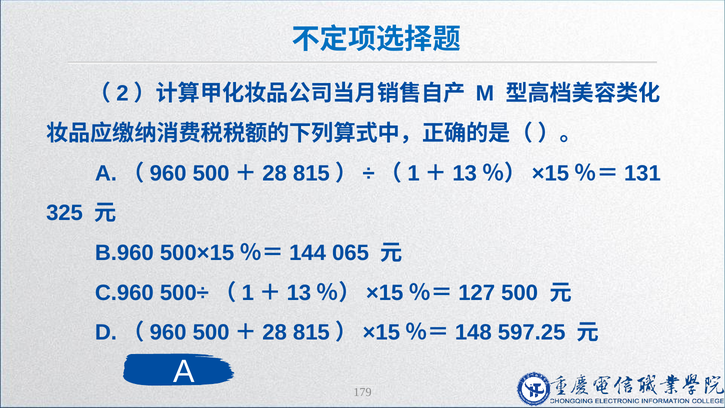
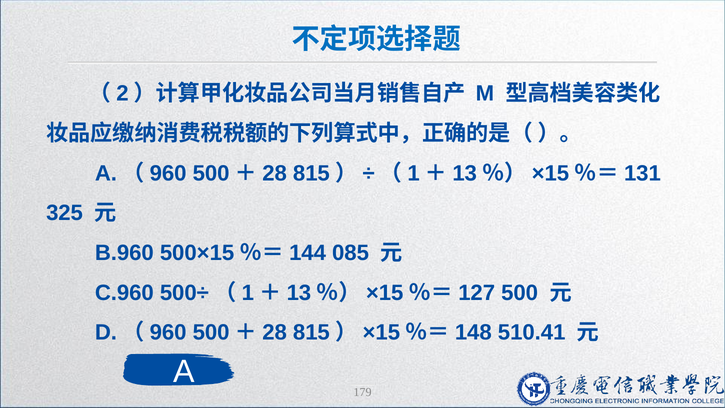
065: 065 -> 085
597.25: 597.25 -> 510.41
